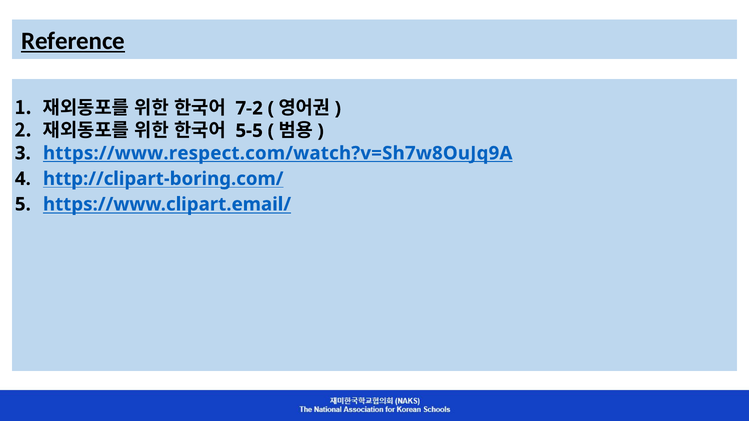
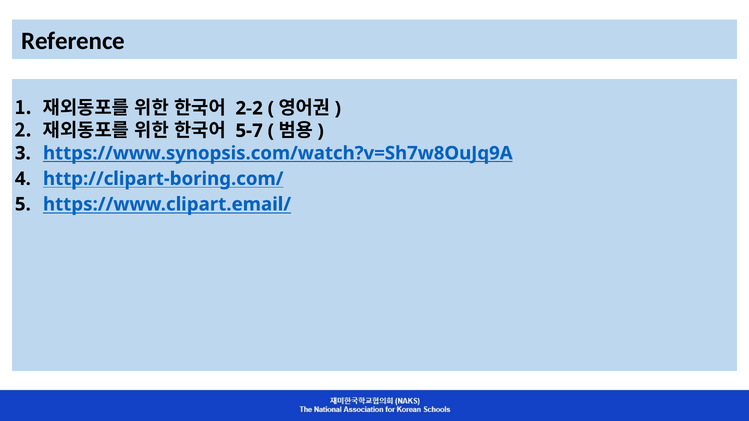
Reference underline: present -> none
7-2: 7-2 -> 2-2
5-5: 5-5 -> 5-7
https://www.respect.com/watch?v=Sh7w8OuJq9A: https://www.respect.com/watch?v=Sh7w8OuJq9A -> https://www.synopsis.com/watch?v=Sh7w8OuJq9A
